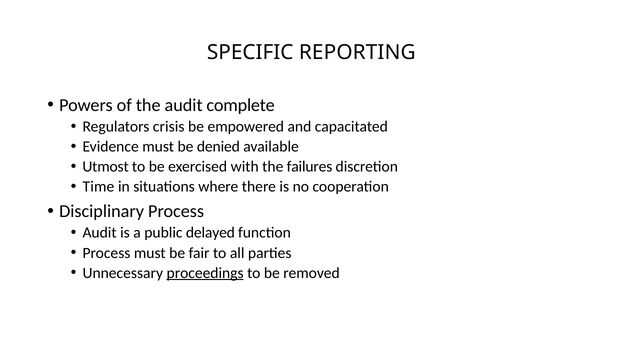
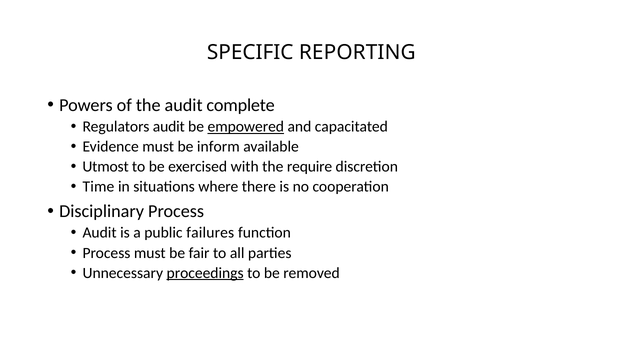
Regulators crisis: crisis -> audit
empowered underline: none -> present
denied: denied -> inform
failures: failures -> require
delayed: delayed -> failures
